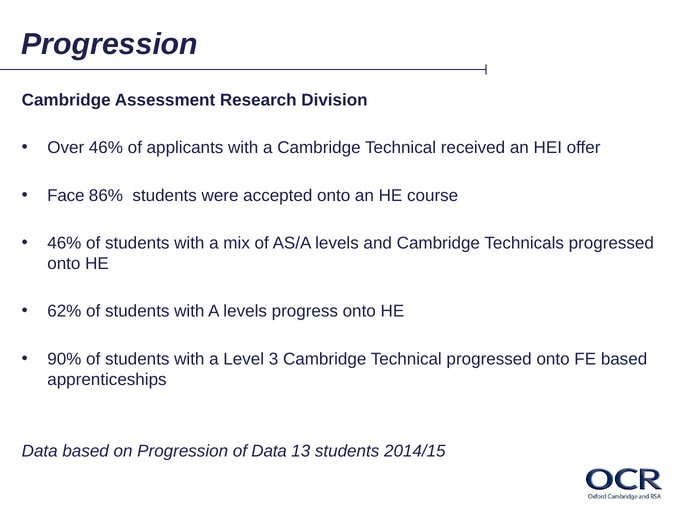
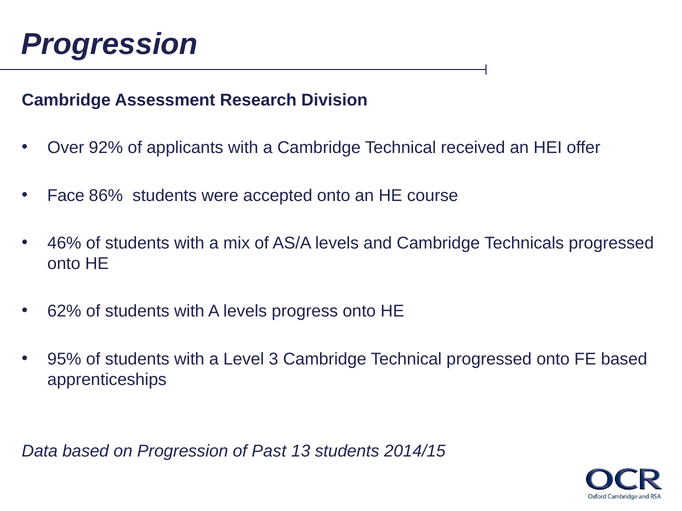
Over 46%: 46% -> 92%
90%: 90% -> 95%
of Data: Data -> Past
